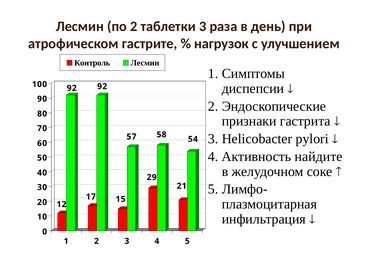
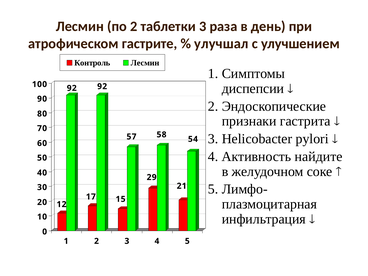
нагрузок: нагрузок -> улучшал
